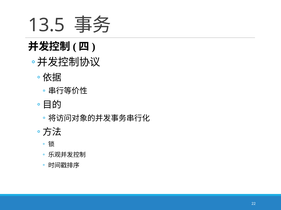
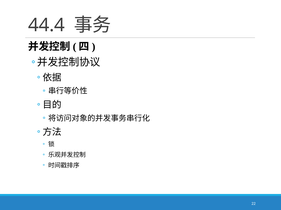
13.5: 13.5 -> 44.4
